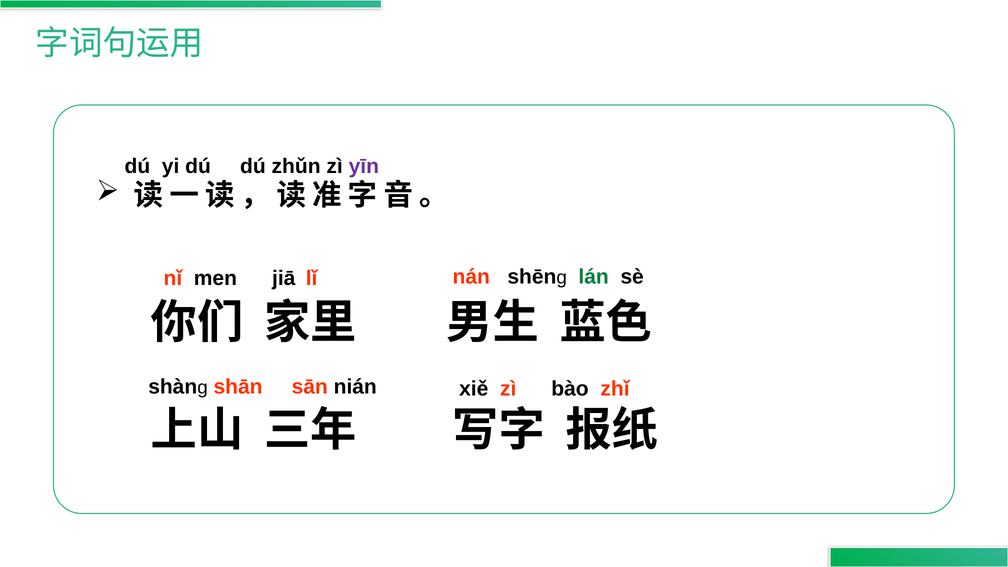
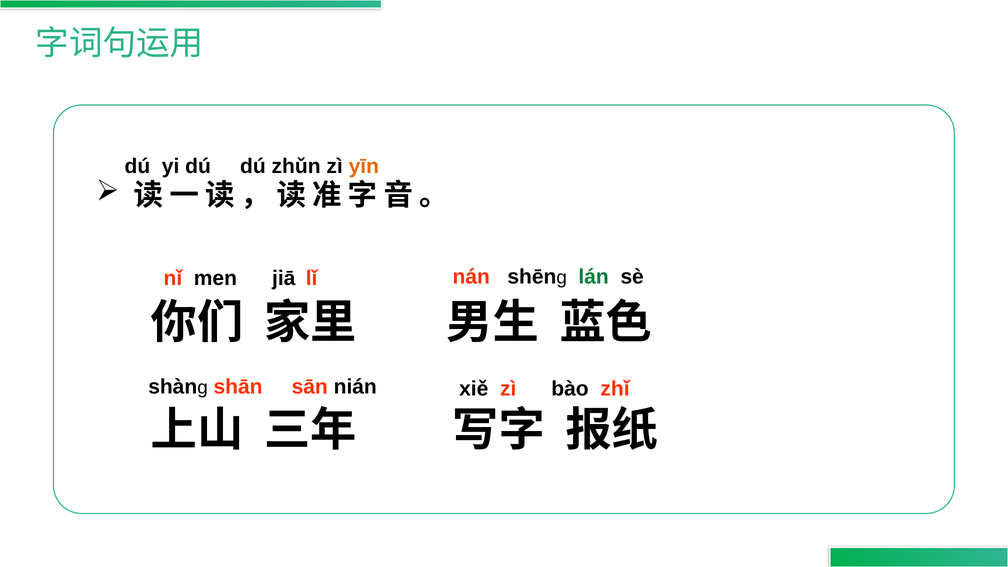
yīn colour: purple -> orange
